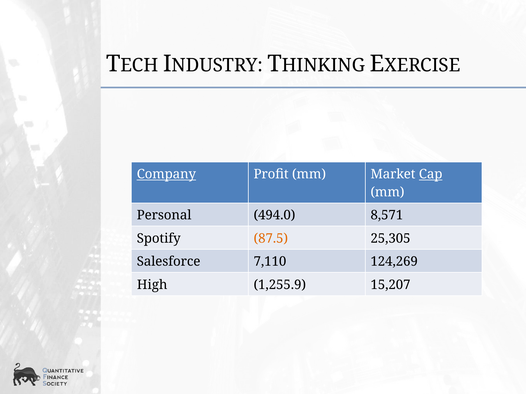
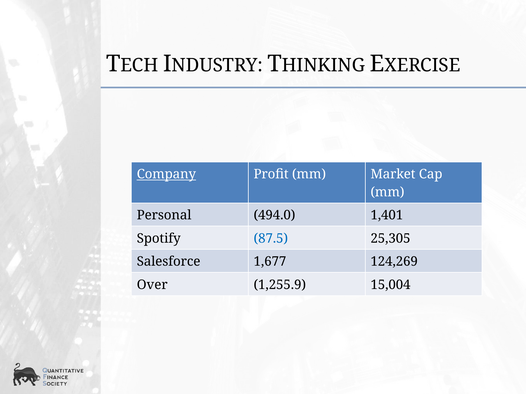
Cap underline: present -> none
8,571: 8,571 -> 1,401
87.5 colour: orange -> blue
7,110: 7,110 -> 1,677
High: High -> Over
15,207: 15,207 -> 15,004
